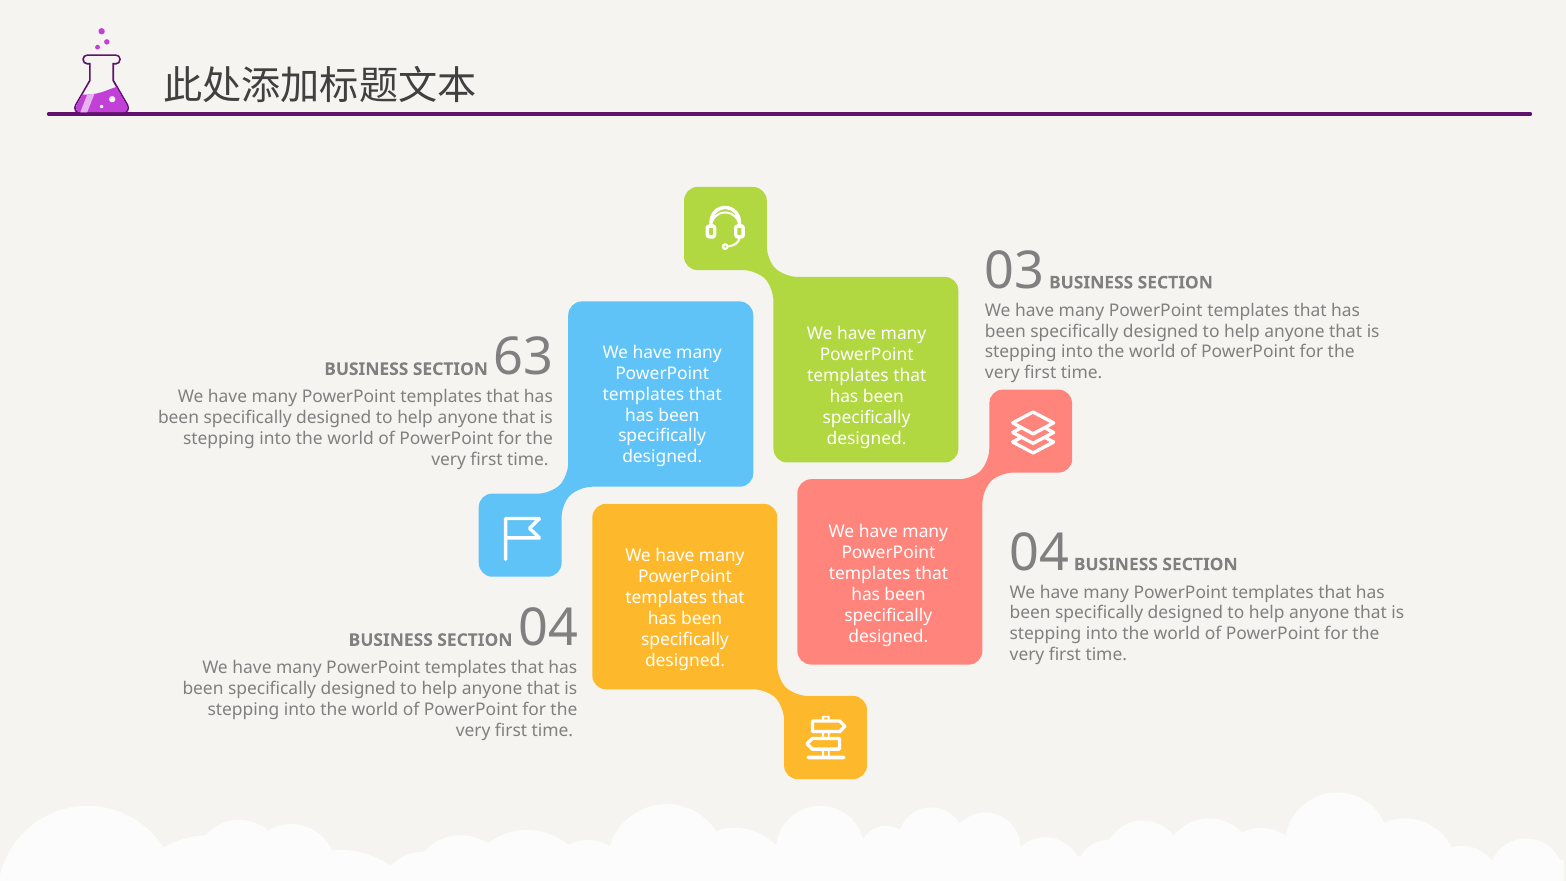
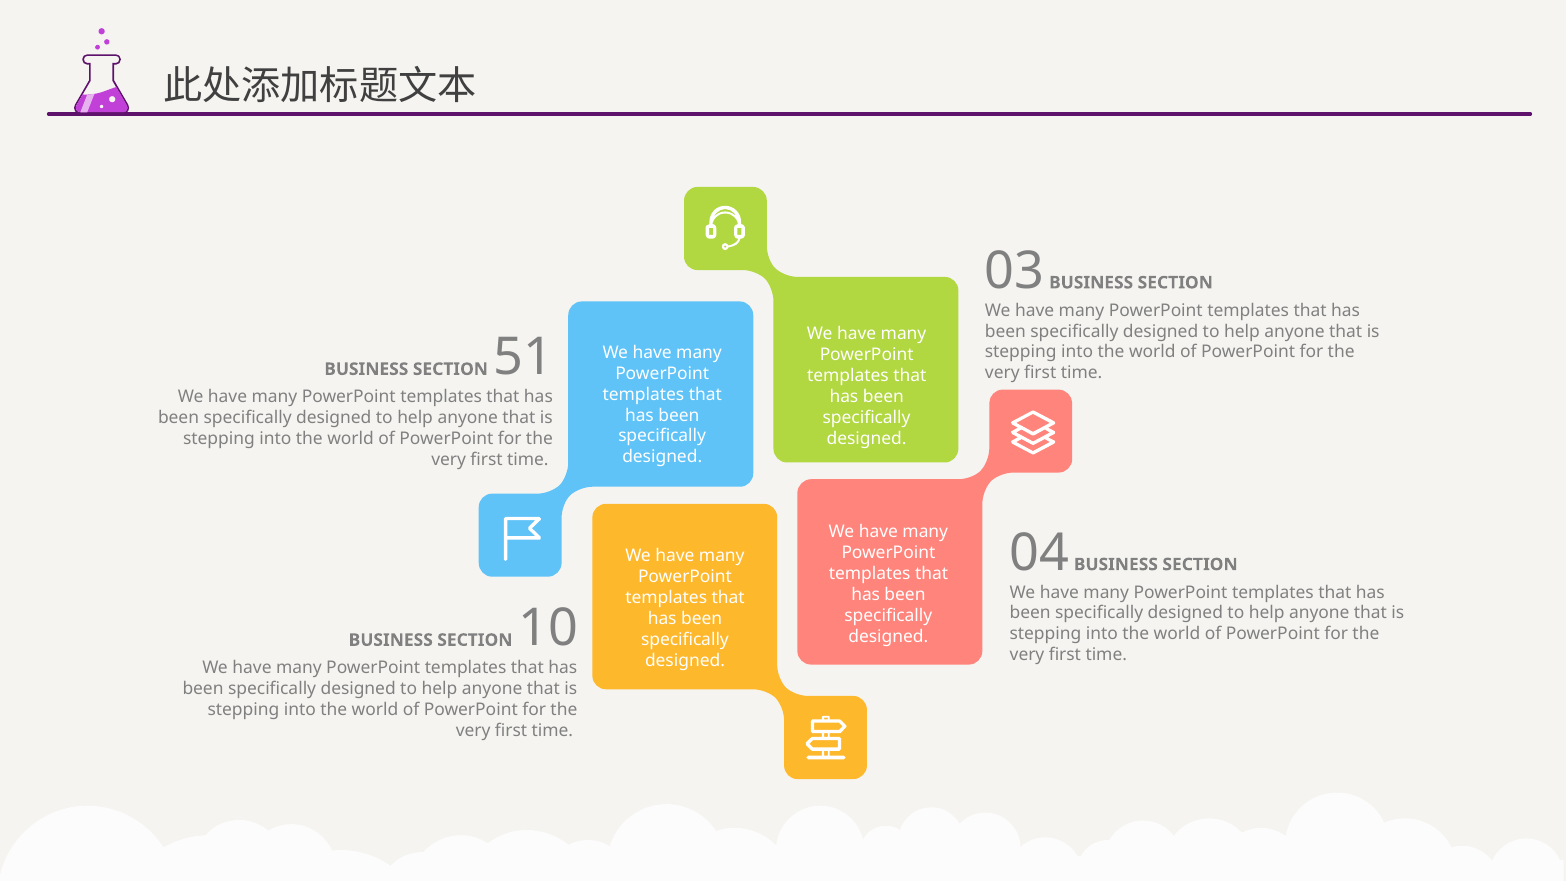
63: 63 -> 51
SECTION 04: 04 -> 10
